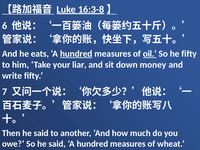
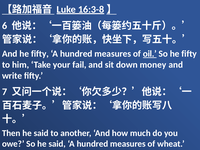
And he eats: eats -> fifty
hundred at (76, 54) underline: present -> none
liar: liar -> fail
